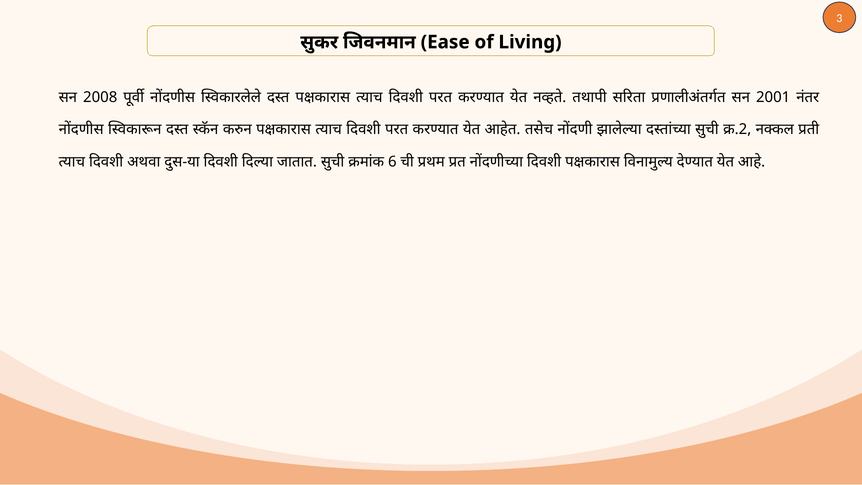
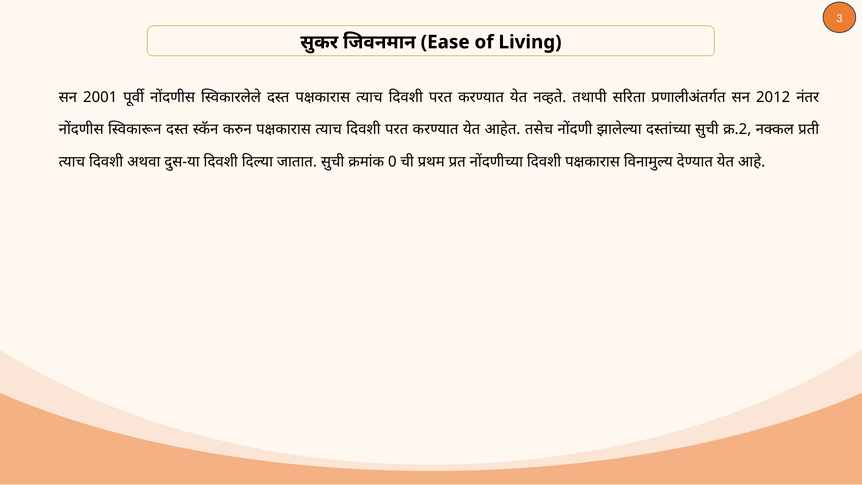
2008: 2008 -> 2001
2001: 2001 -> 2012
6: 6 -> 0
